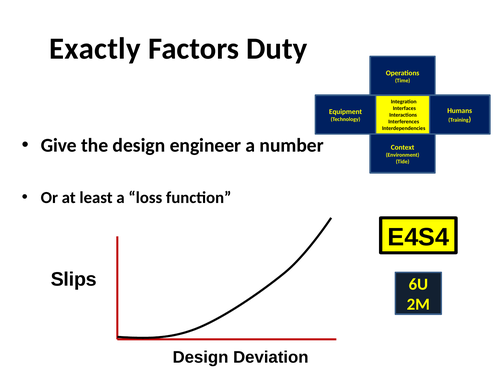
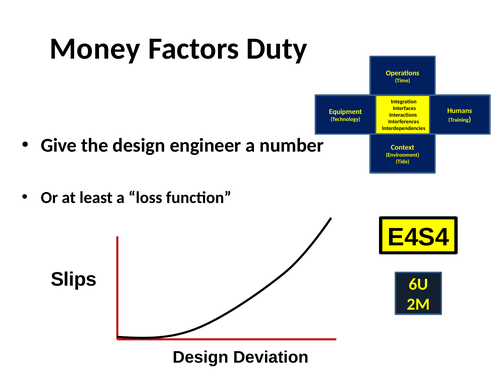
Exactly: Exactly -> Money
